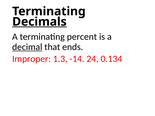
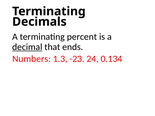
Decimals underline: present -> none
Improper: Improper -> Numbers
-14: -14 -> -23
